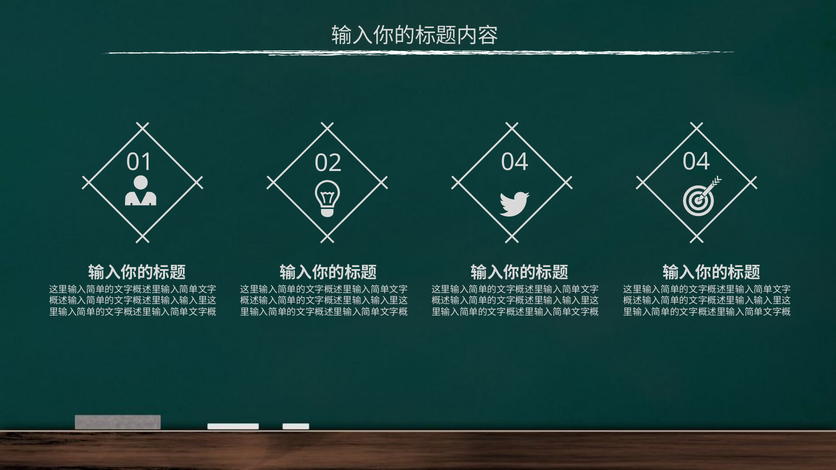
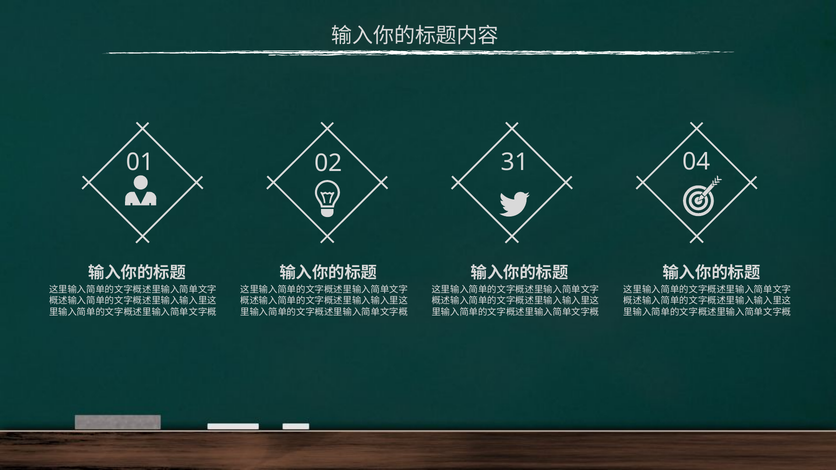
02 04: 04 -> 31
